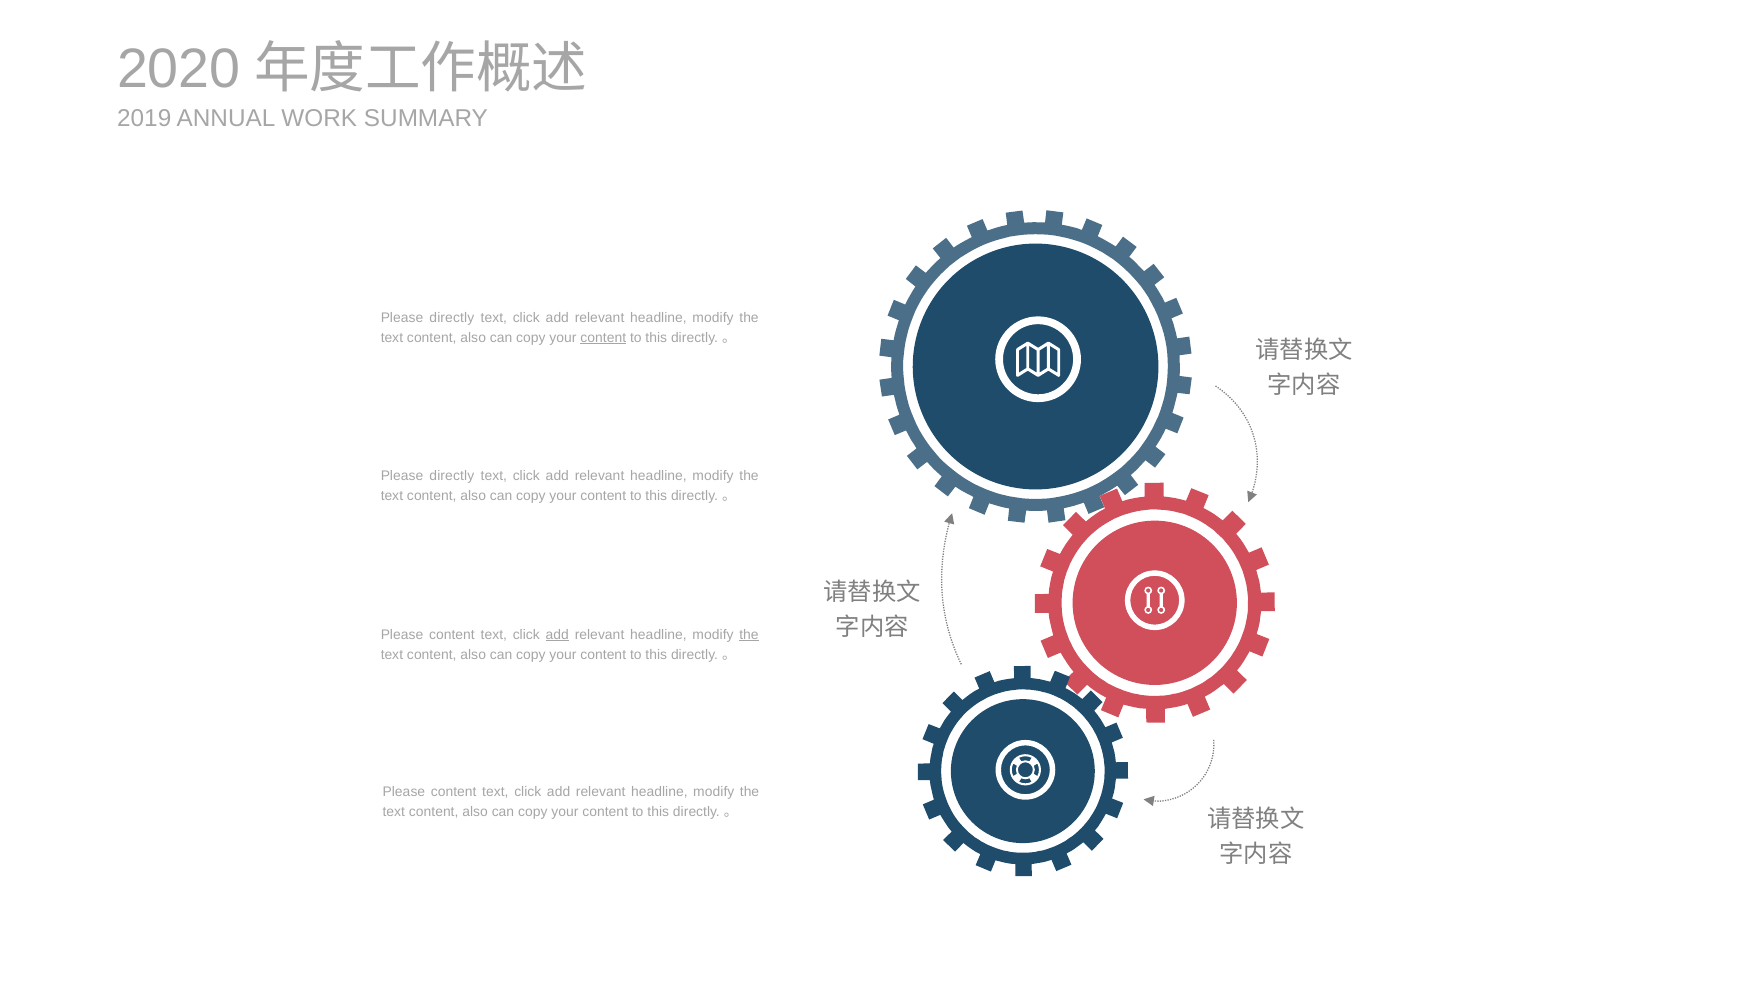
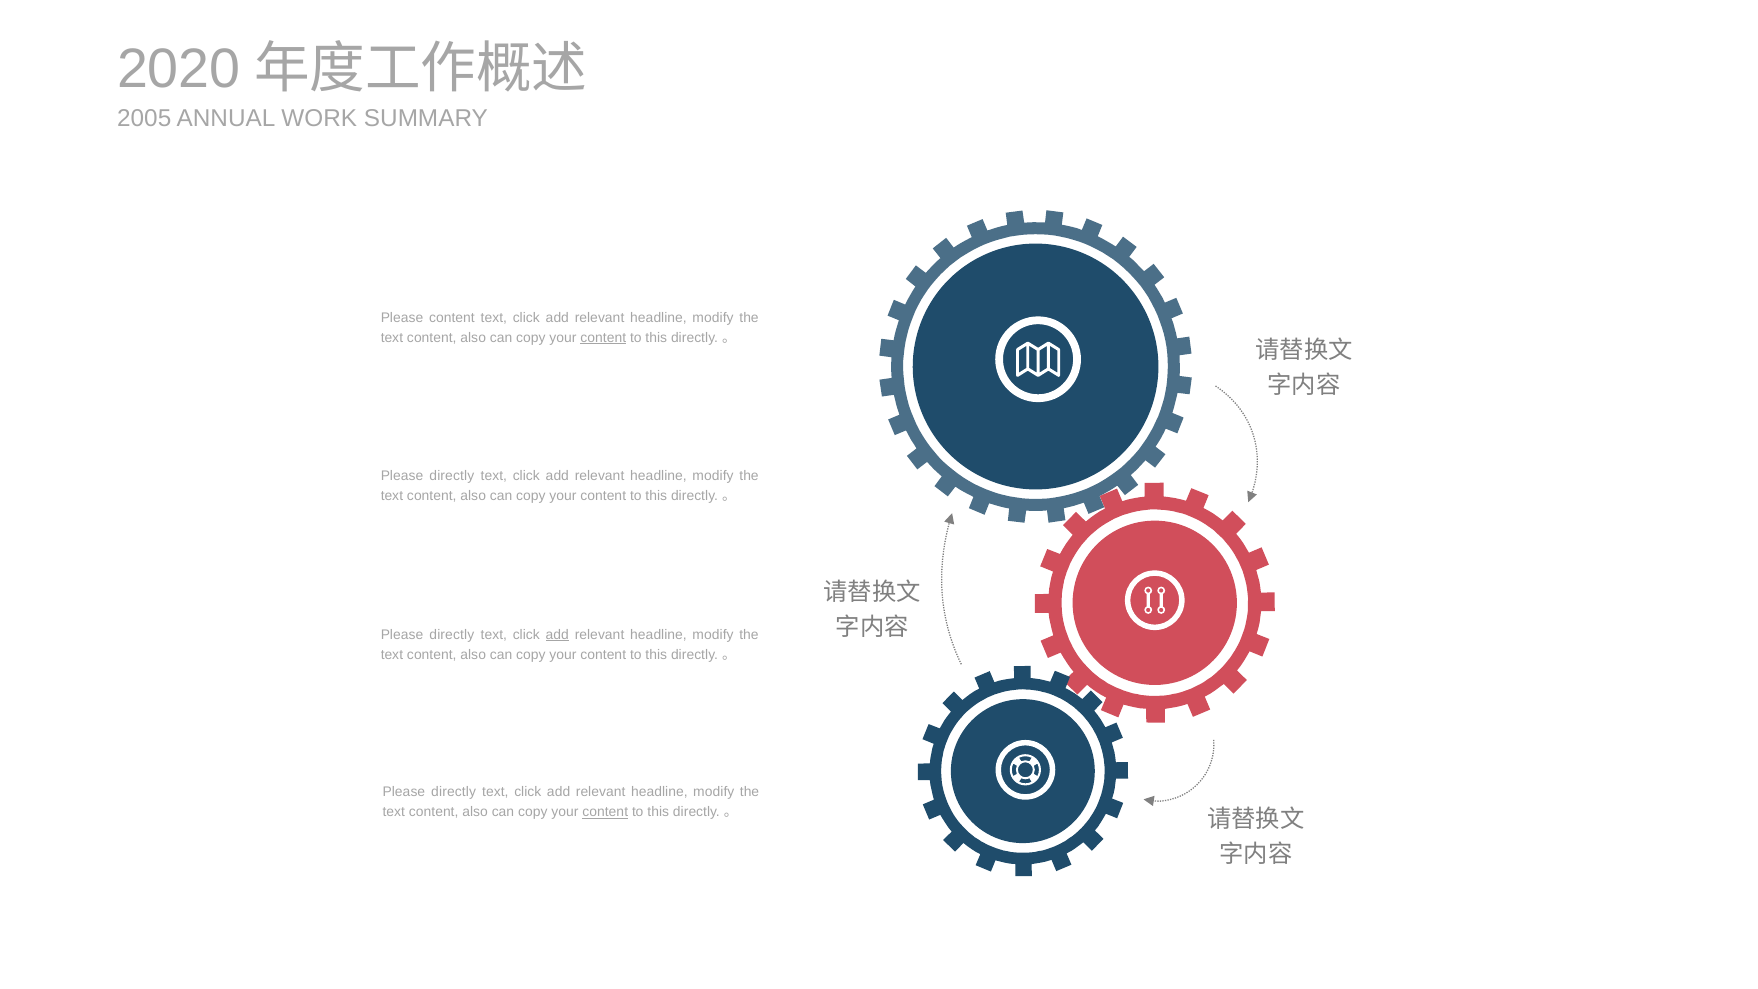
2019: 2019 -> 2005
directly at (452, 318): directly -> content
content at (452, 635): content -> directly
the at (749, 635) underline: present -> none
content at (454, 792): content -> directly
content at (605, 812) underline: none -> present
